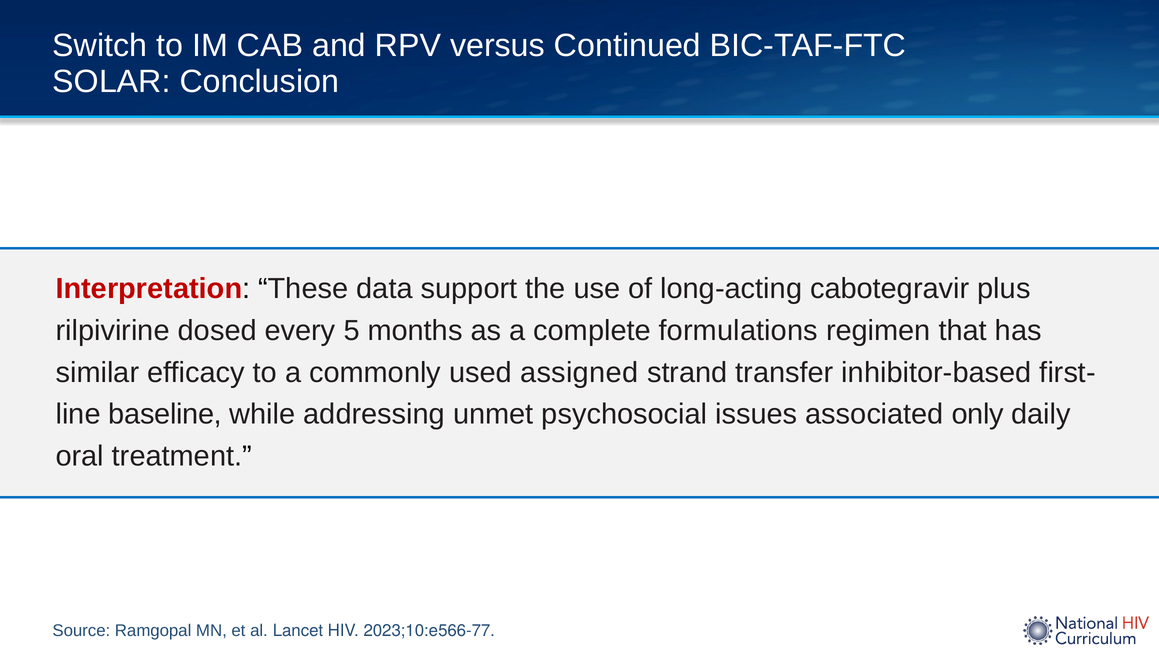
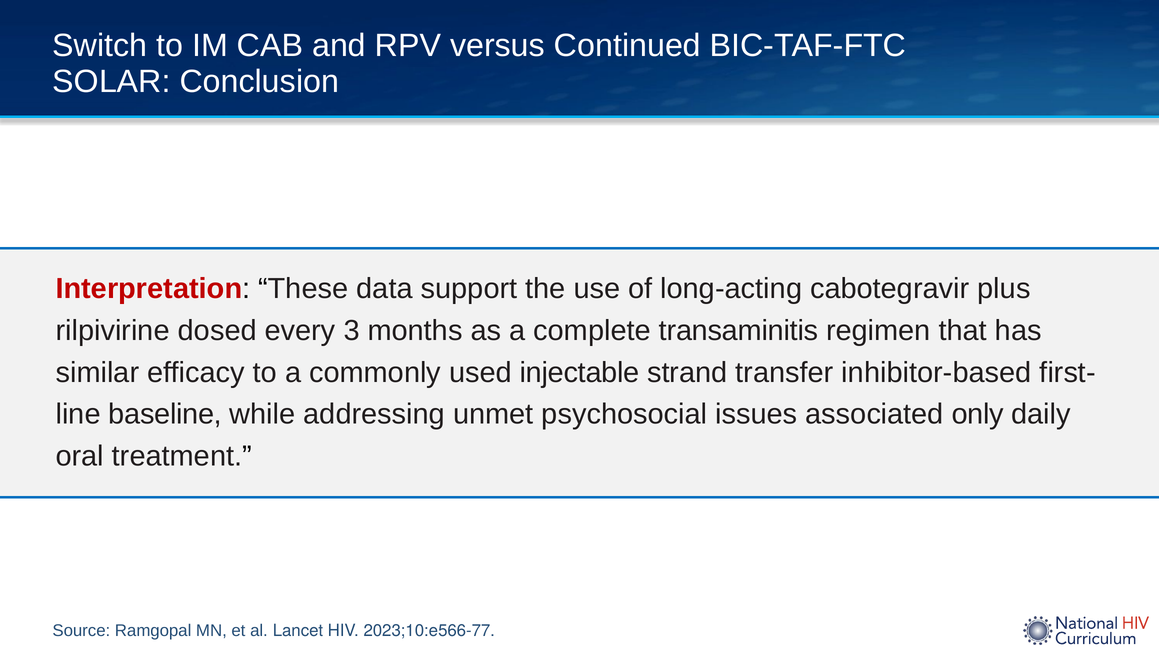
5: 5 -> 3
formulations: formulations -> transaminitis
assigned: assigned -> injectable
